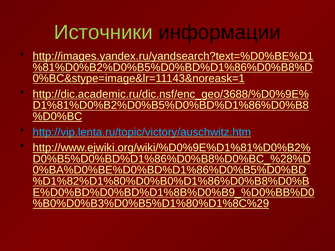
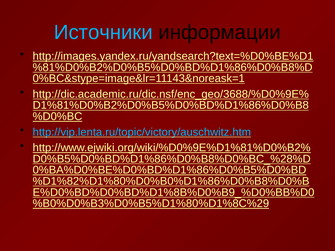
Источники colour: light green -> light blue
